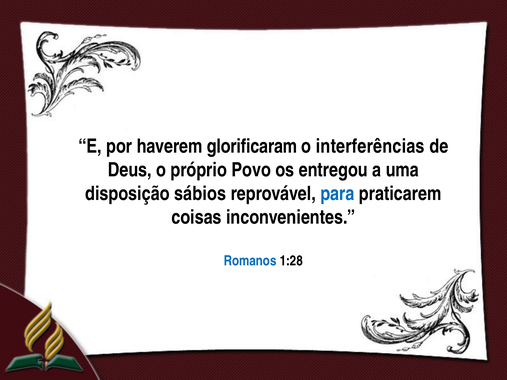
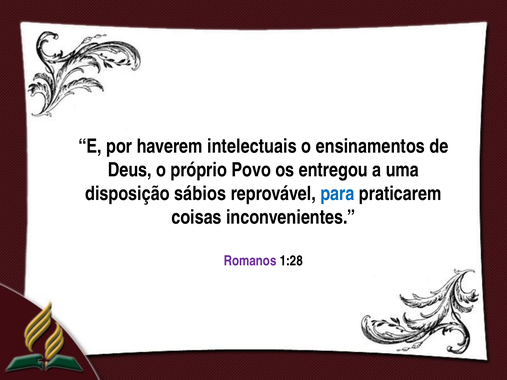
glorificaram: glorificaram -> intelectuais
interferências: interferências -> ensinamentos
Romanos colour: blue -> purple
